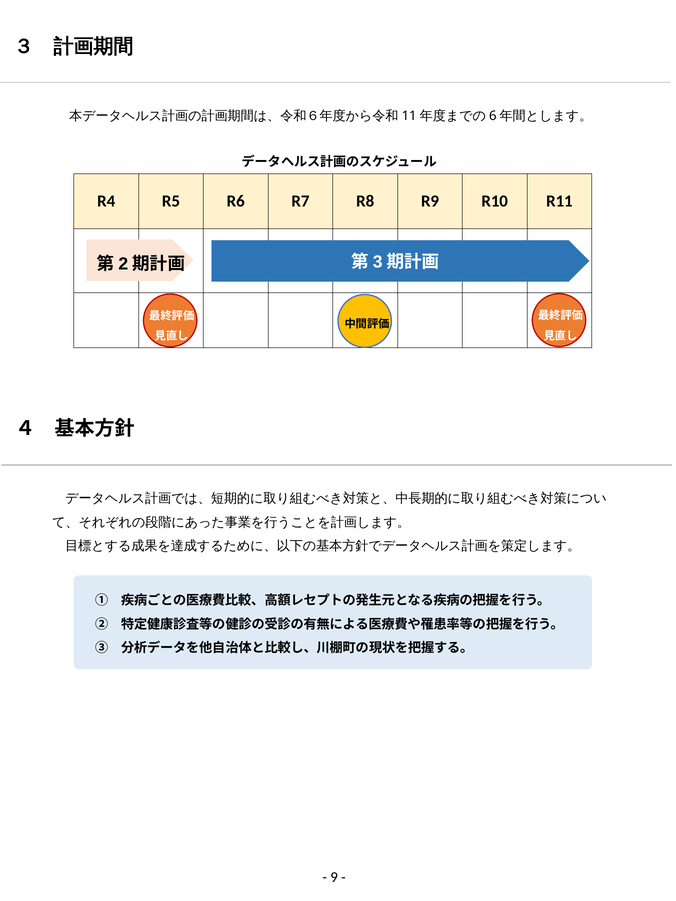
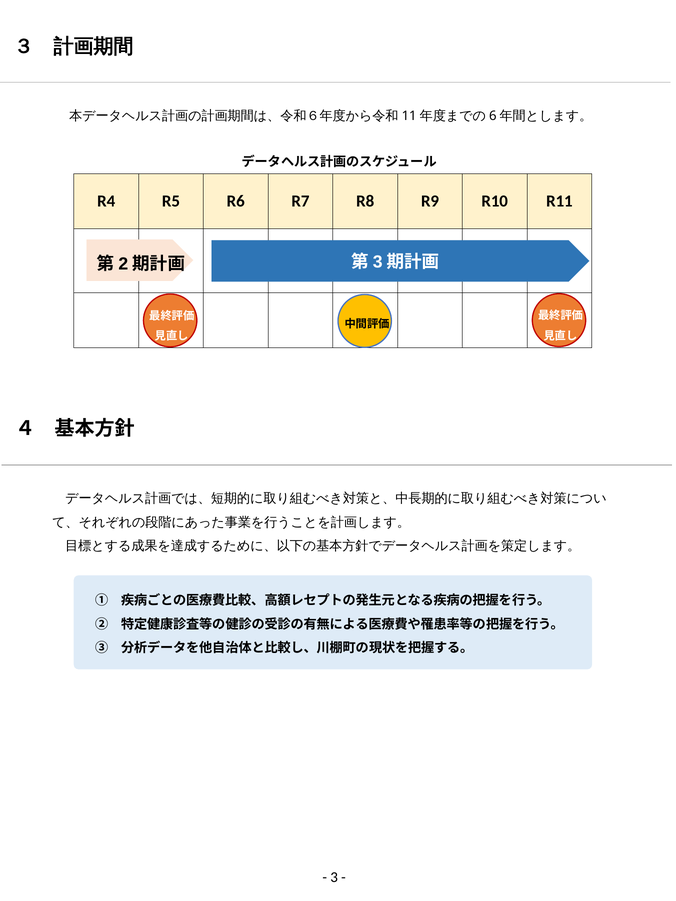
9: 9 -> 3
